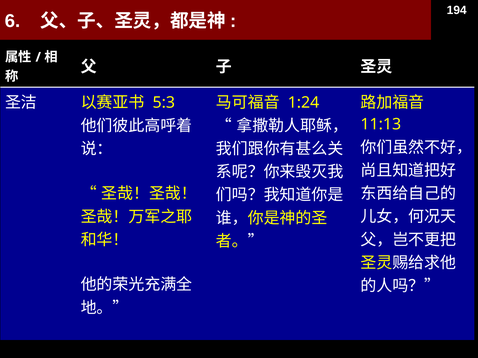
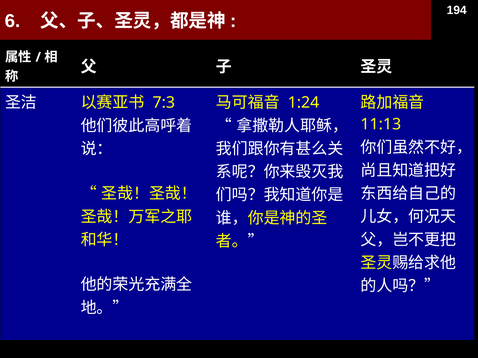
5:3: 5:3 -> 7:3
